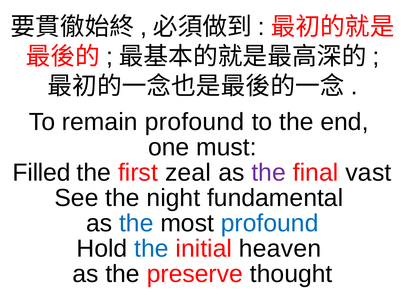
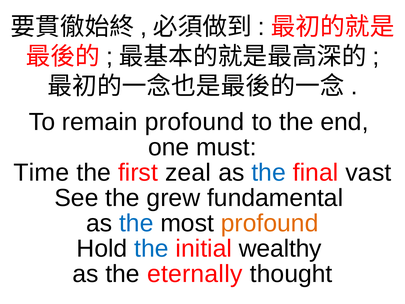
Filled: Filled -> Time
the at (269, 172) colour: purple -> blue
night: night -> grew
profound at (270, 223) colour: blue -> orange
heaven: heaven -> wealthy
preserve: preserve -> eternally
